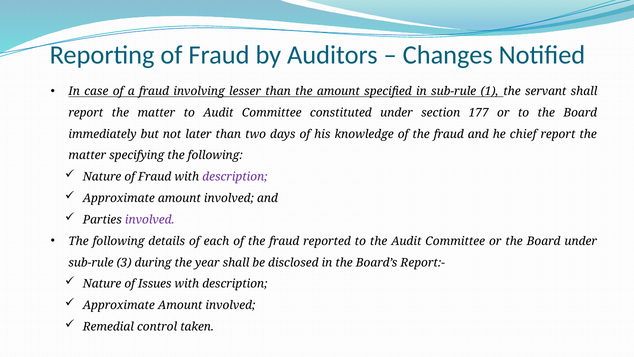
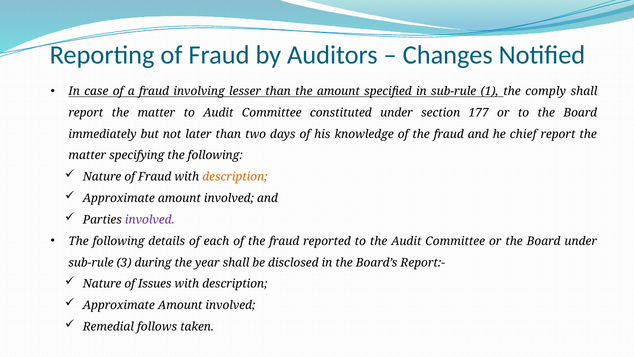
servant: servant -> comply
description at (235, 177) colour: purple -> orange
control: control -> follows
